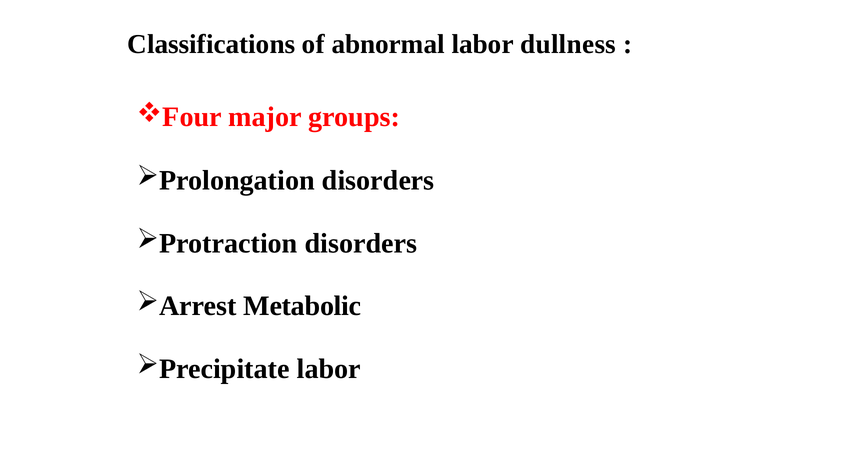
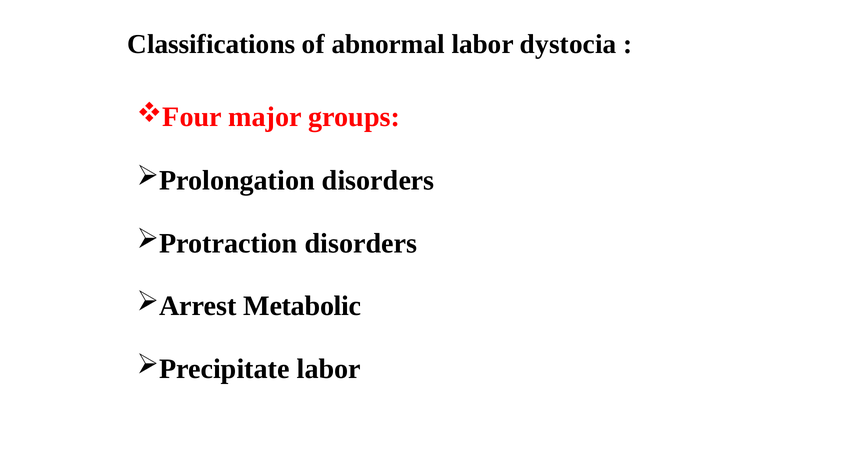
dullness: dullness -> dystocia
